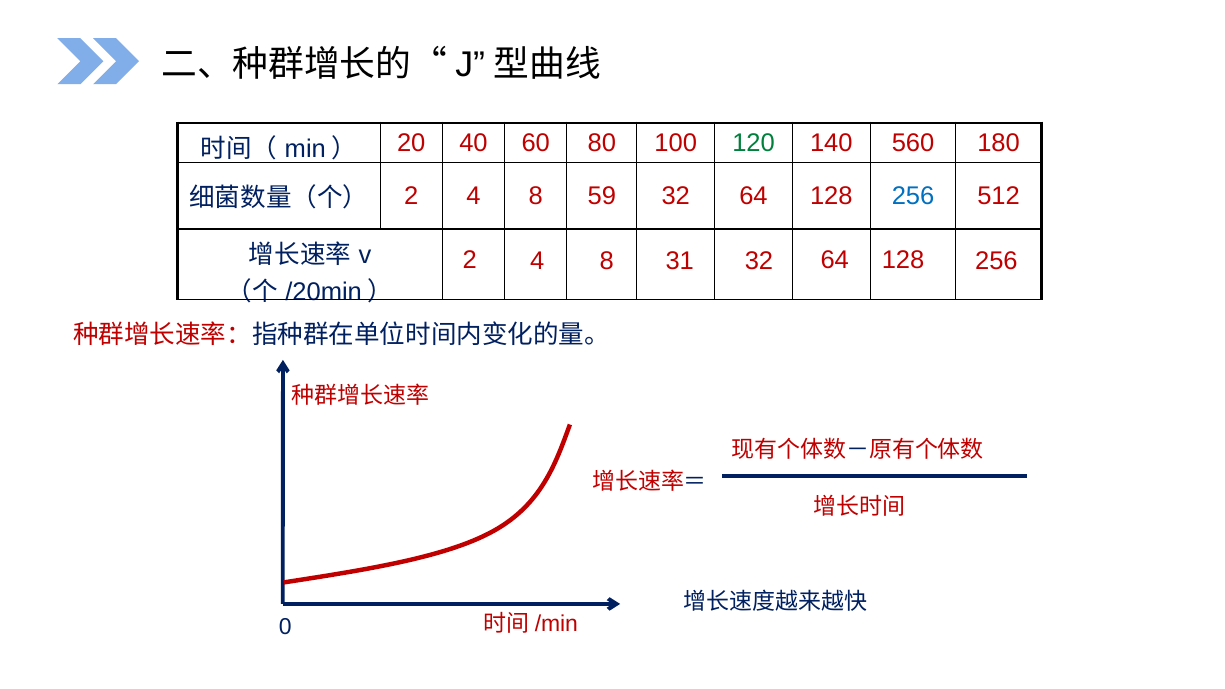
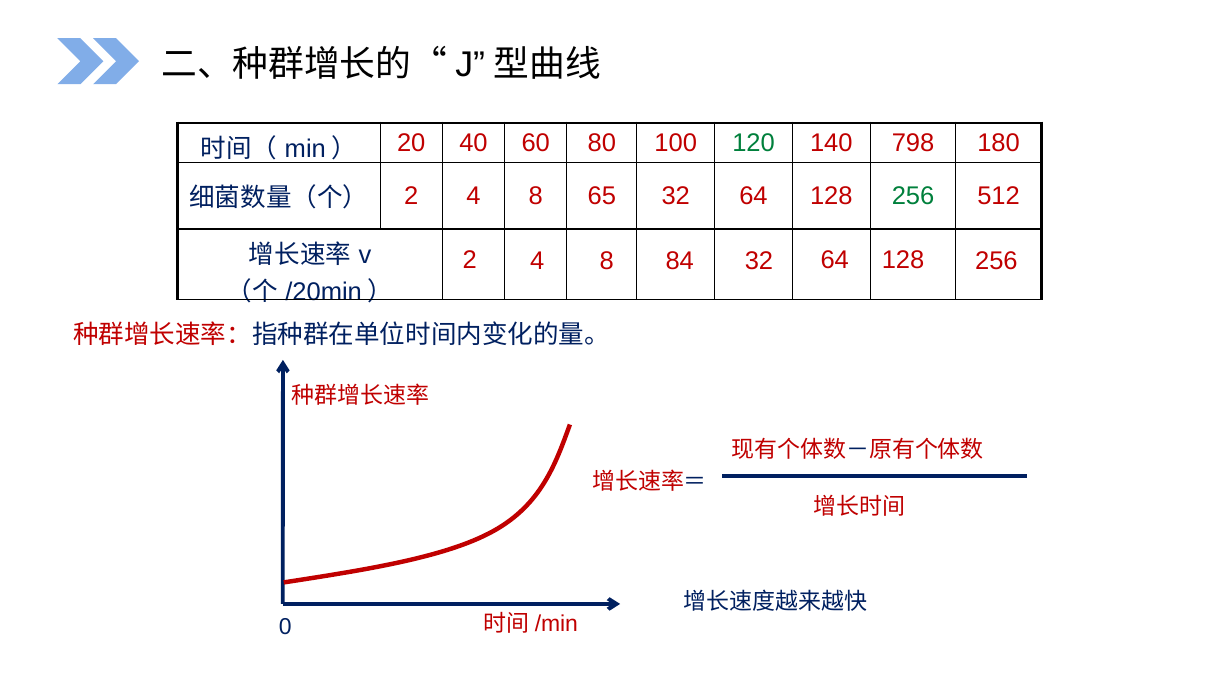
560: 560 -> 798
59: 59 -> 65
256 at (913, 196) colour: blue -> green
31: 31 -> 84
